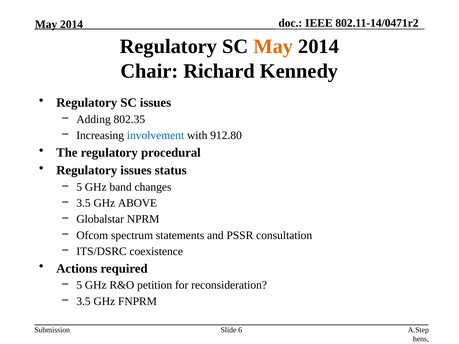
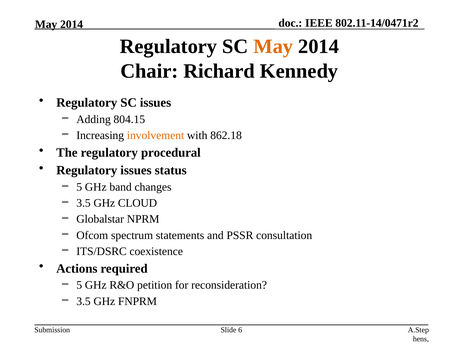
802.35: 802.35 -> 804.15
involvement colour: blue -> orange
912.80: 912.80 -> 862.18
ABOVE: ABOVE -> CLOUD
